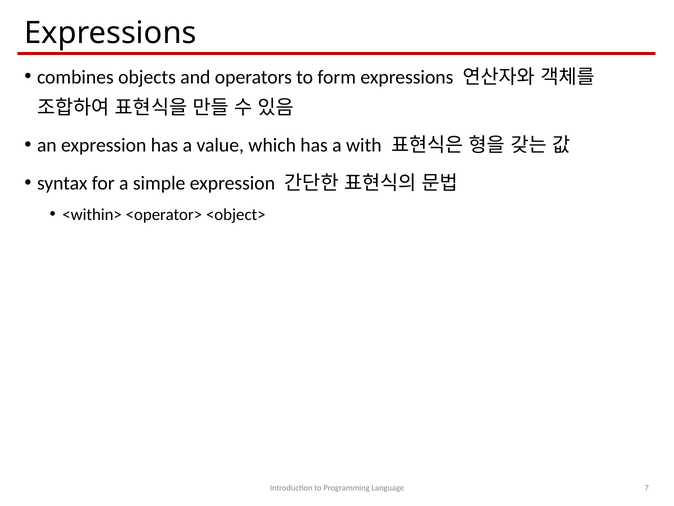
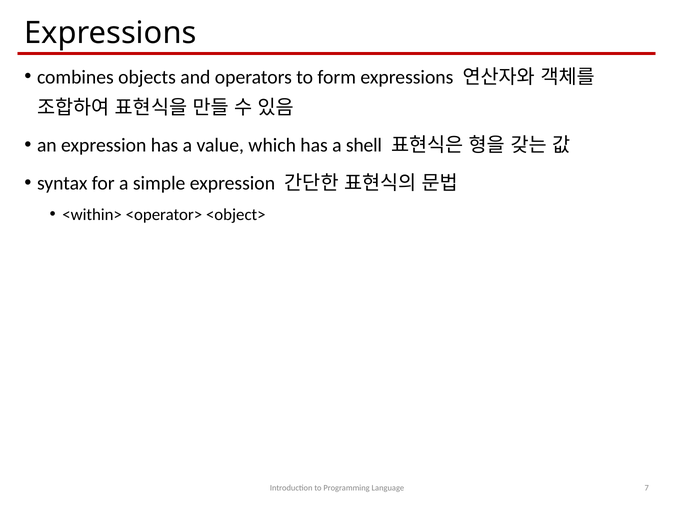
with: with -> shell
